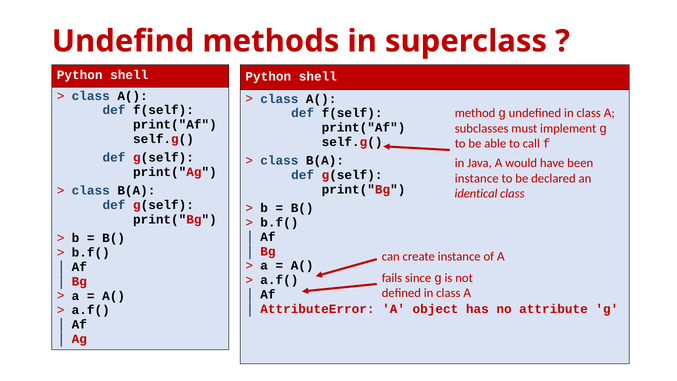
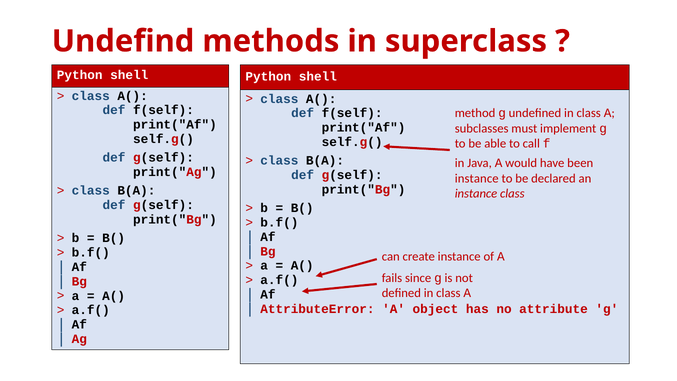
identical at (476, 194): identical -> instance
